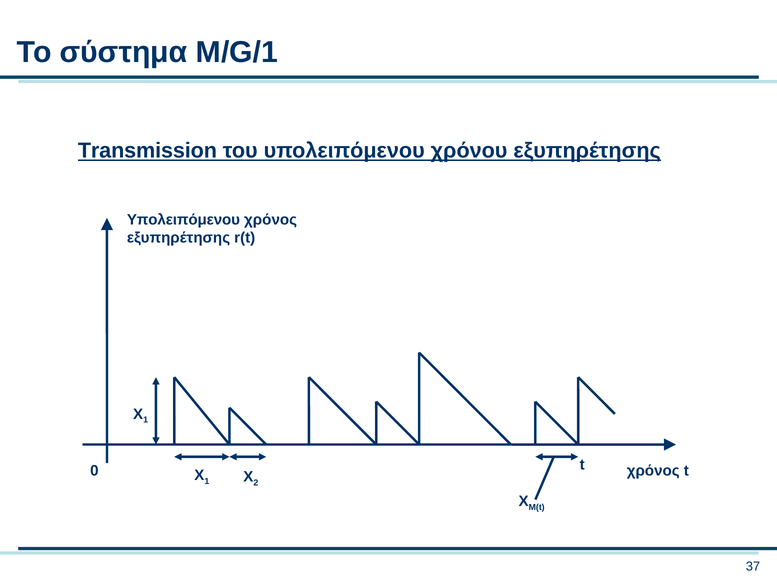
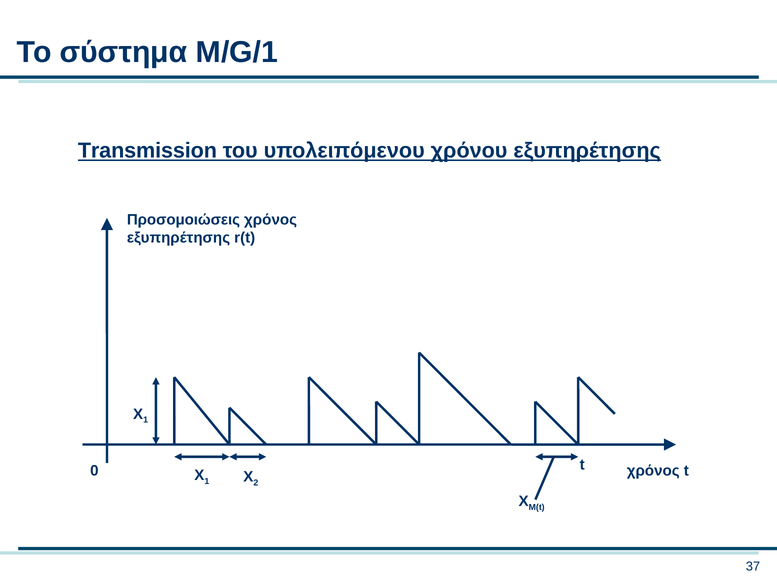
Υπολειπόμενου at (183, 220): Υπολειπόμενου -> Προσομοιώσεις
